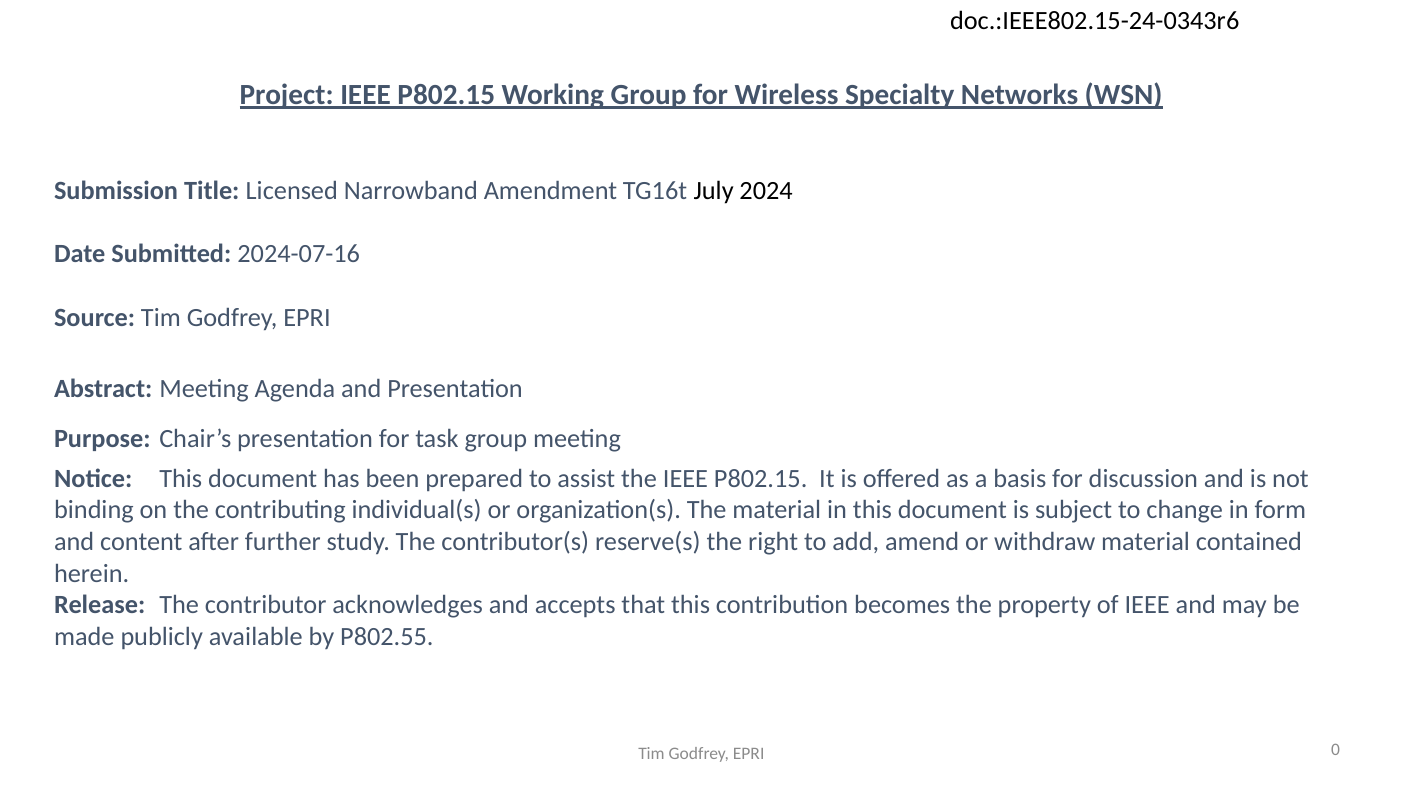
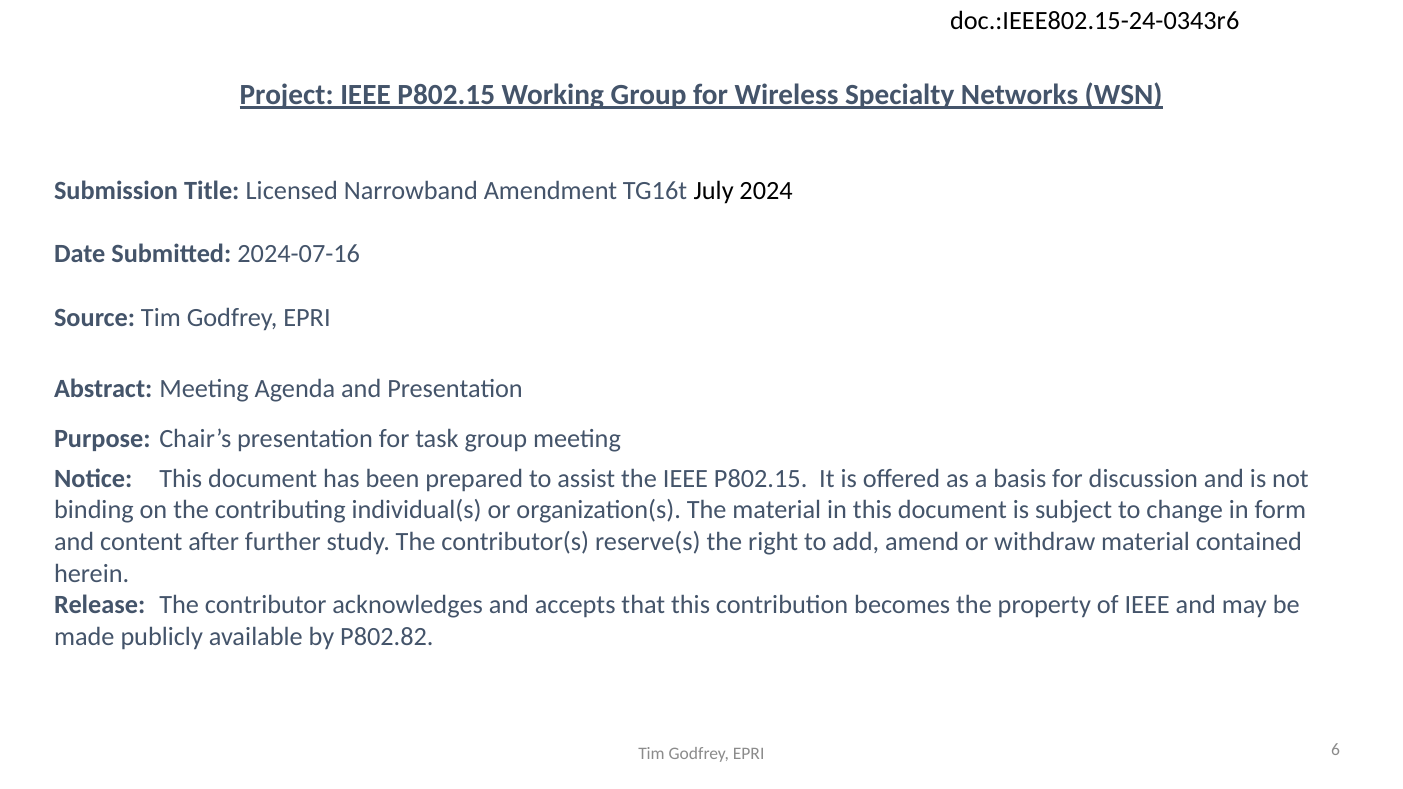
P802.55: P802.55 -> P802.82
0: 0 -> 6
